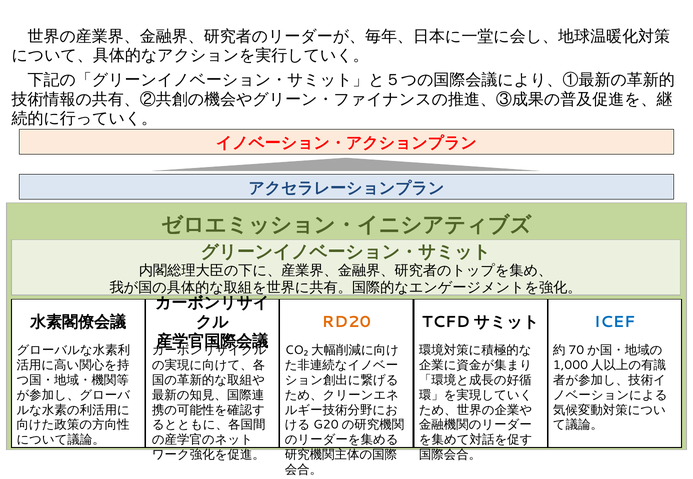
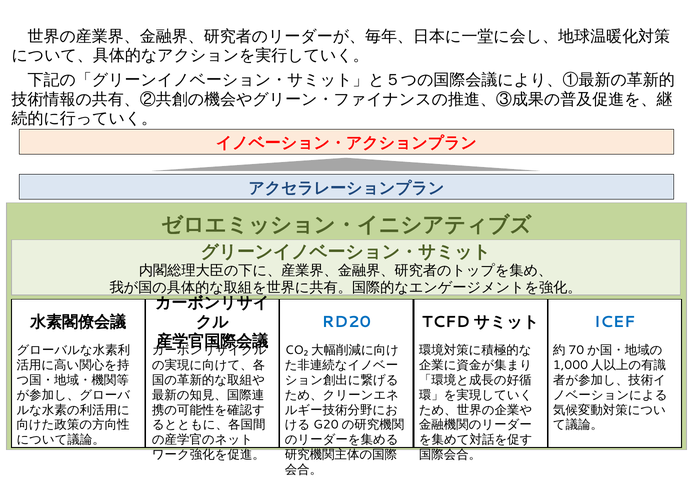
RD20 colour: orange -> blue
